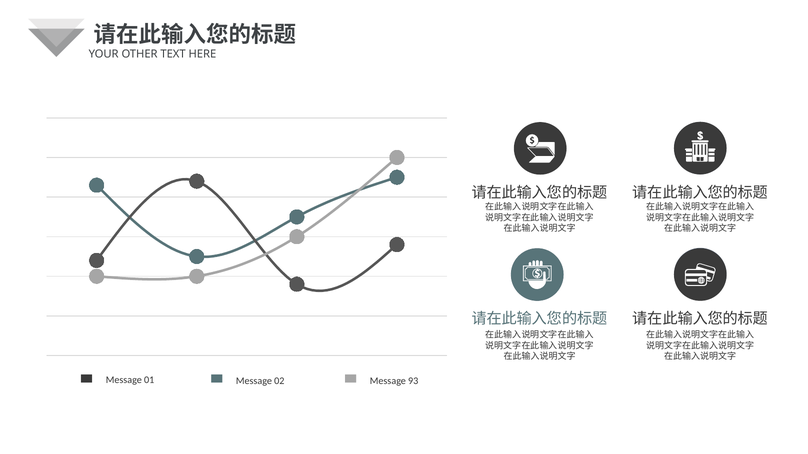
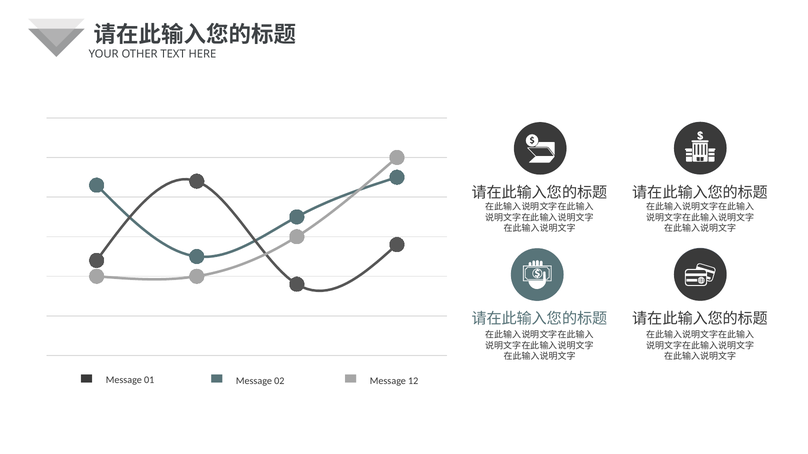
93: 93 -> 12
